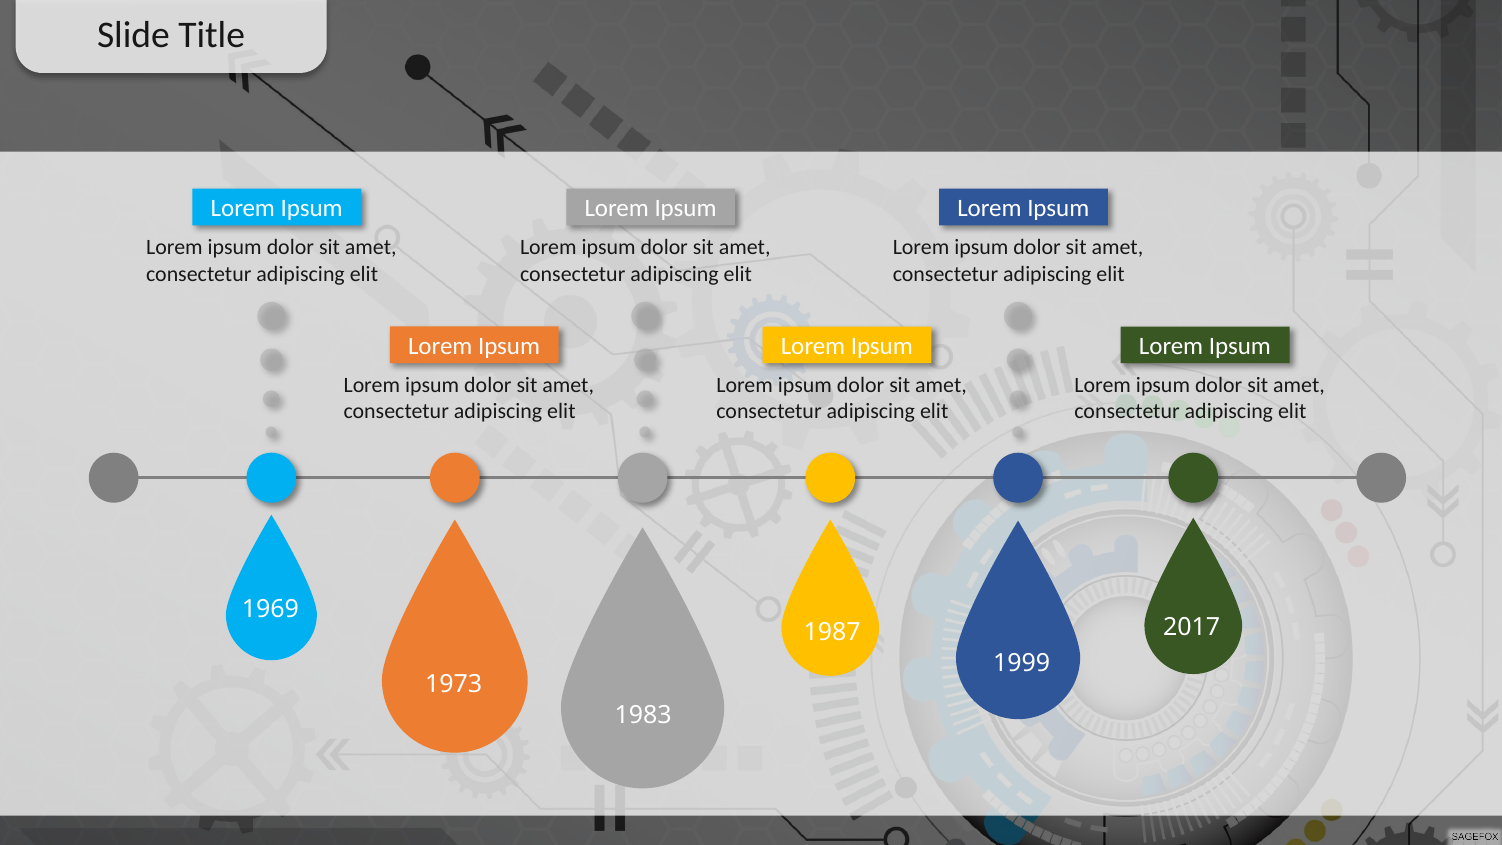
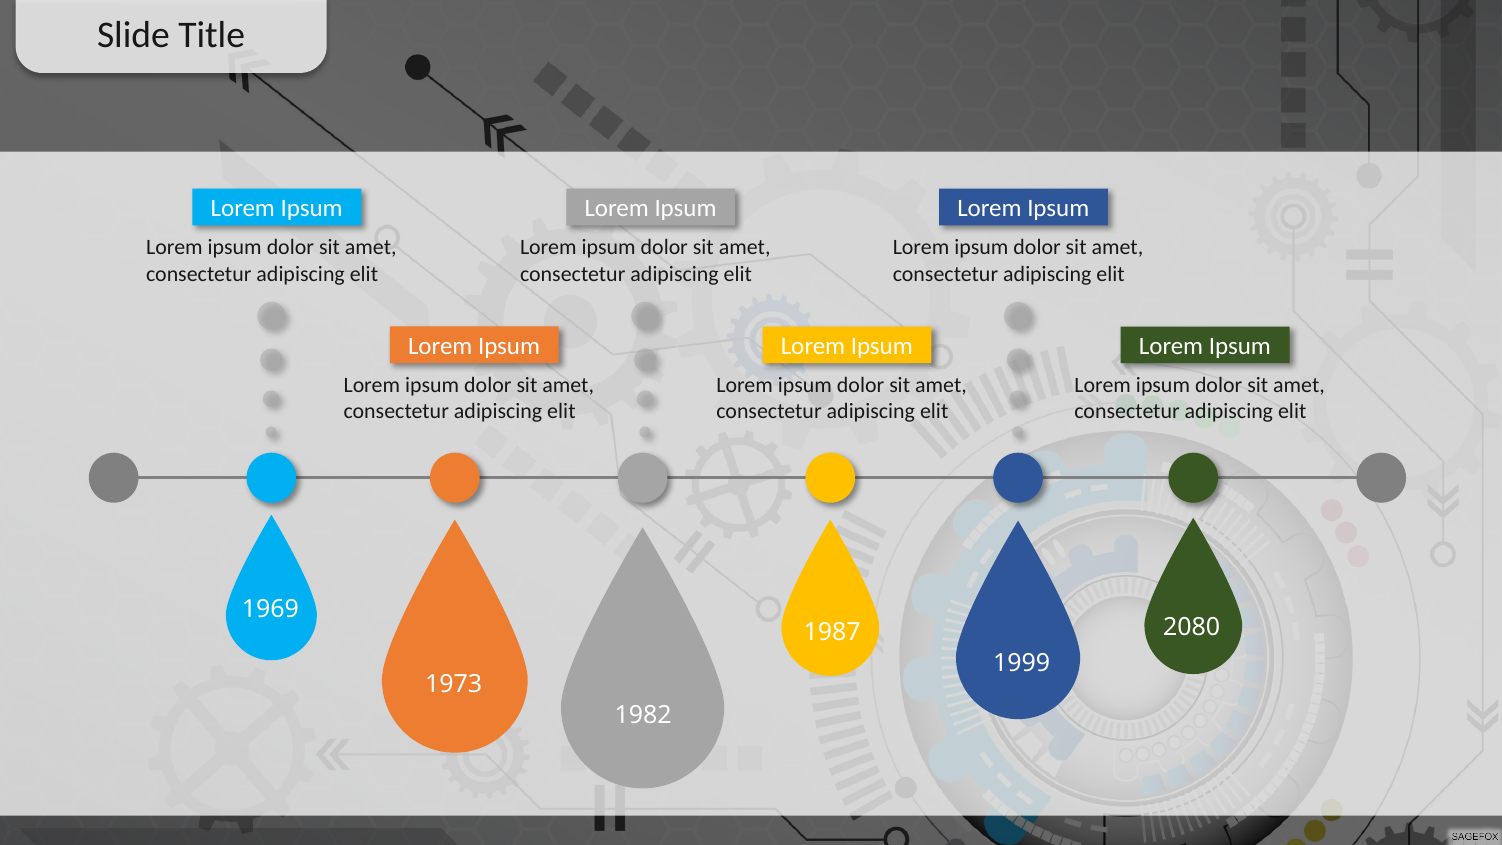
2017: 2017 -> 2080
1983: 1983 -> 1982
